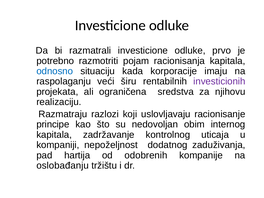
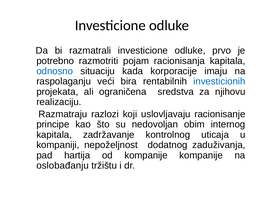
širu: širu -> bira
investicionih colour: purple -> blue
od odobrenih: odobrenih -> kompanije
